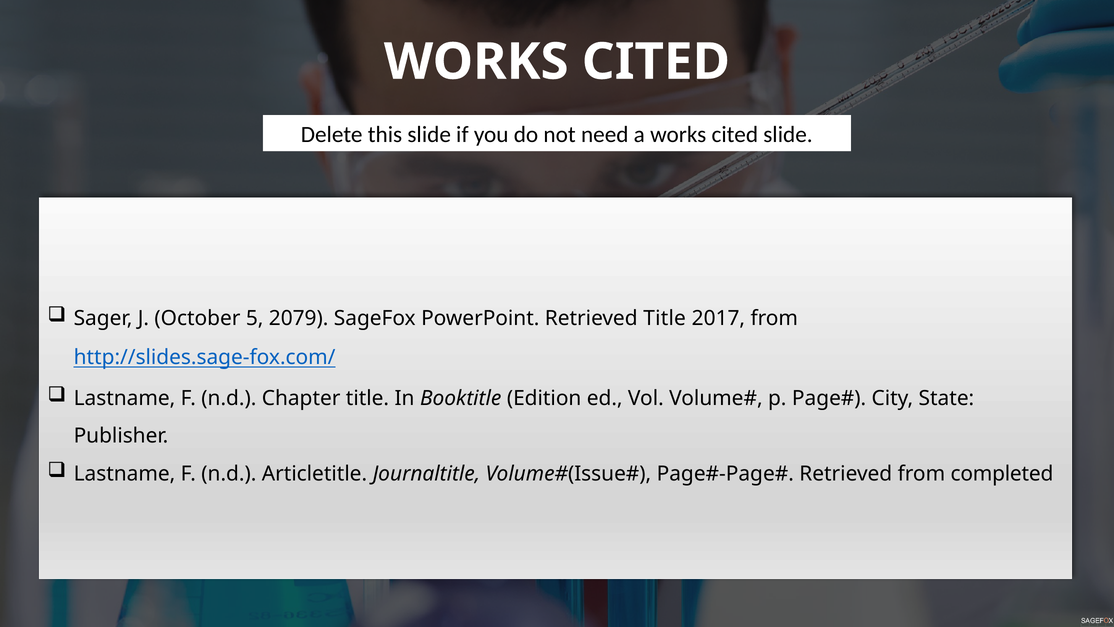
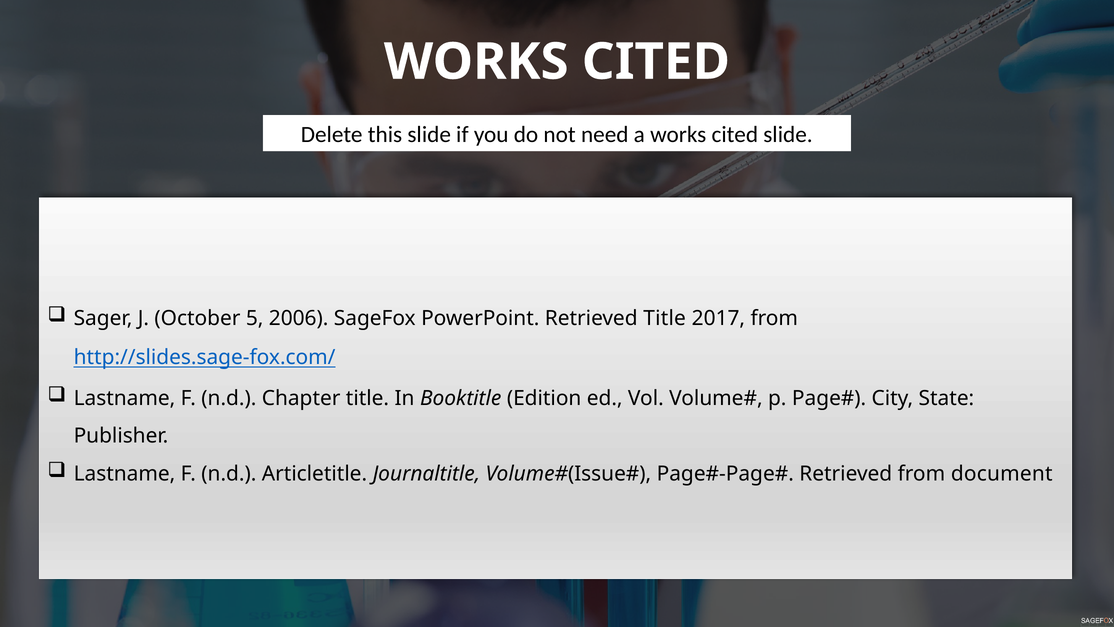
2079: 2079 -> 2006
completed: completed -> document
